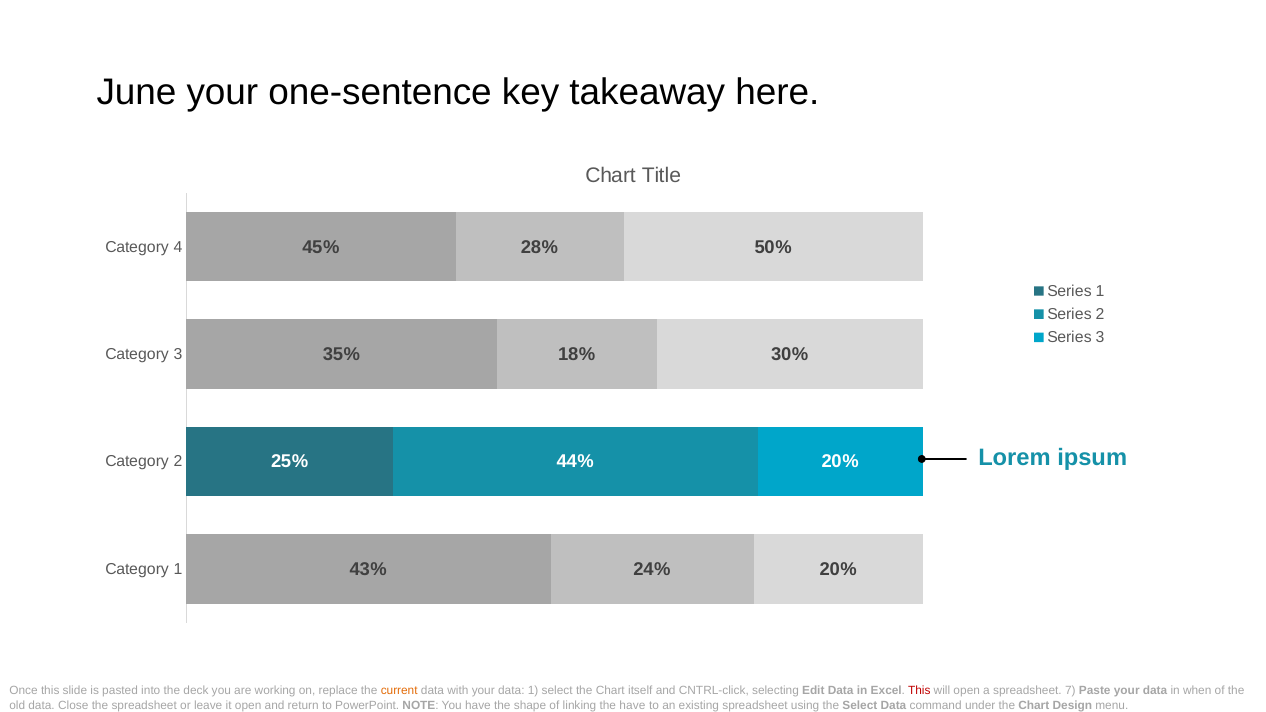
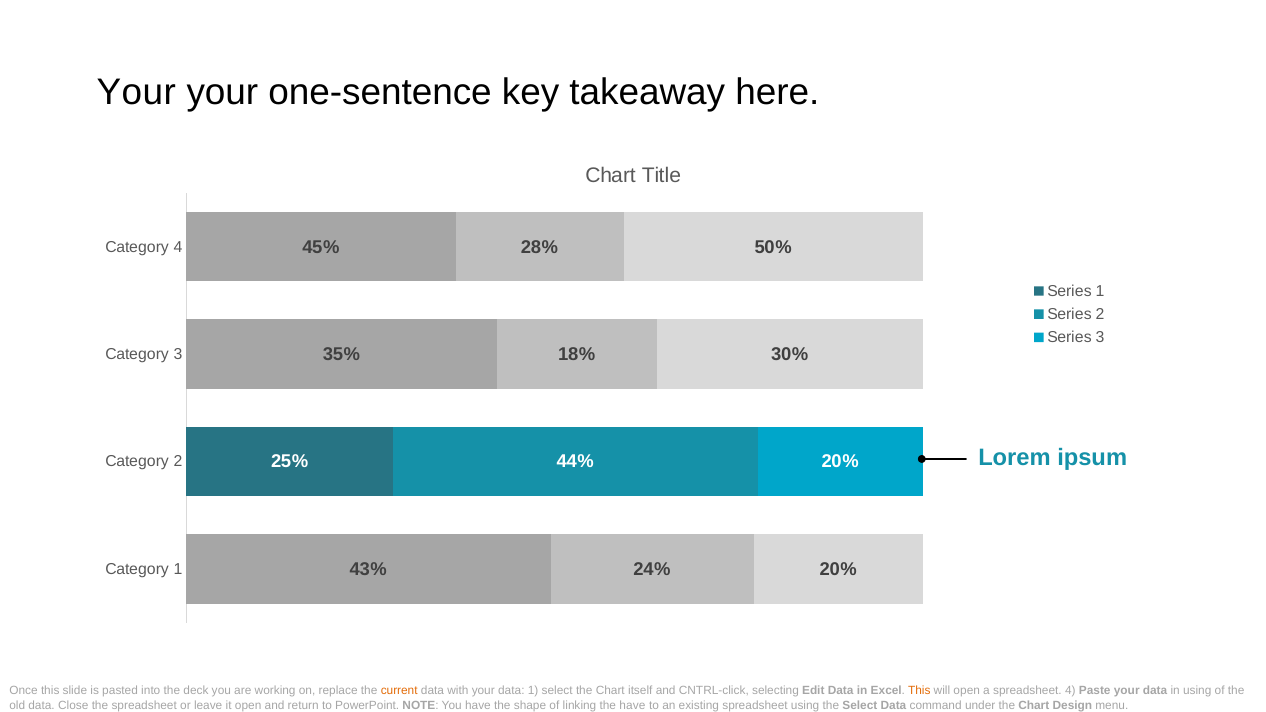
June at (136, 92): June -> Your
This at (919, 691) colour: red -> orange
spreadsheet 7: 7 -> 4
in when: when -> using
